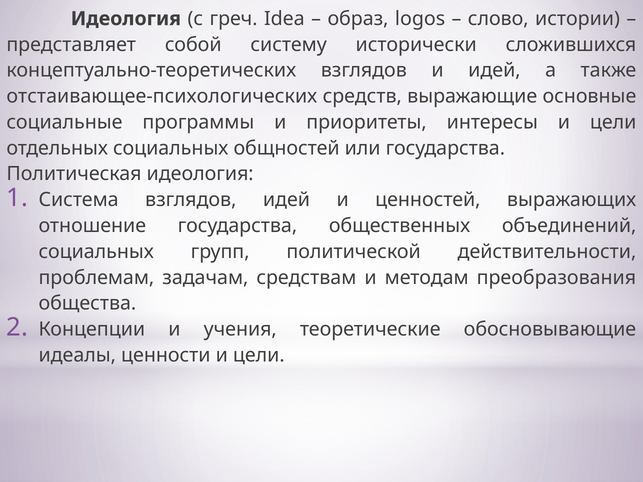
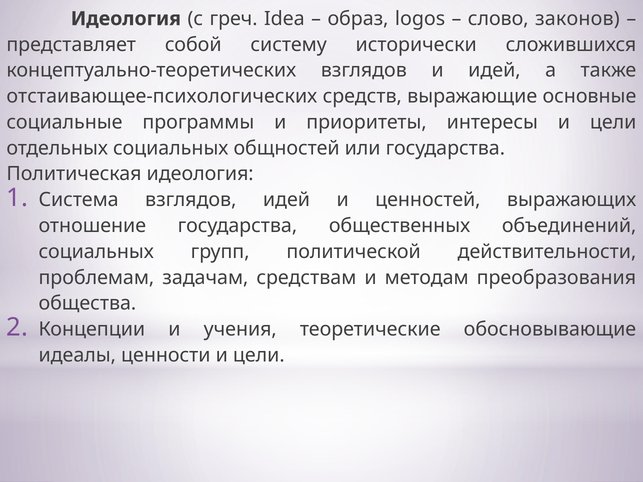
истории: истории -> законов
